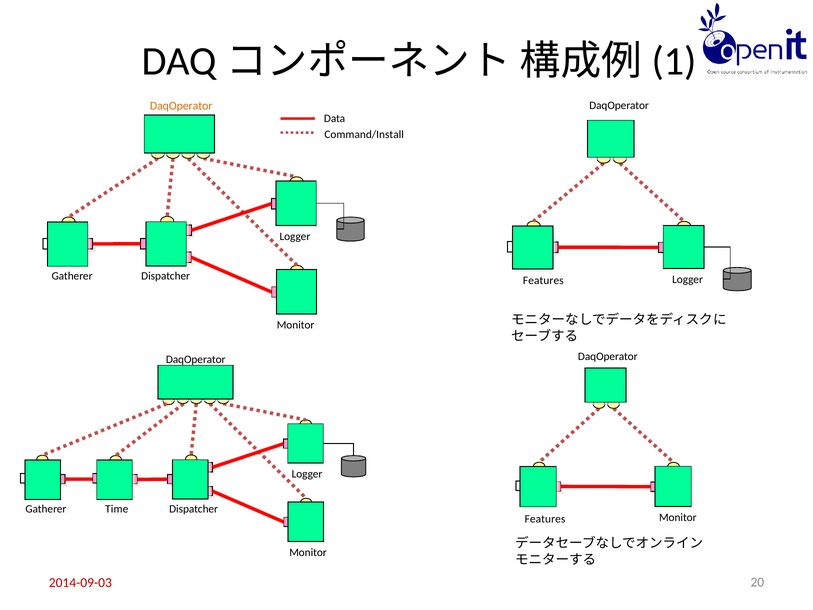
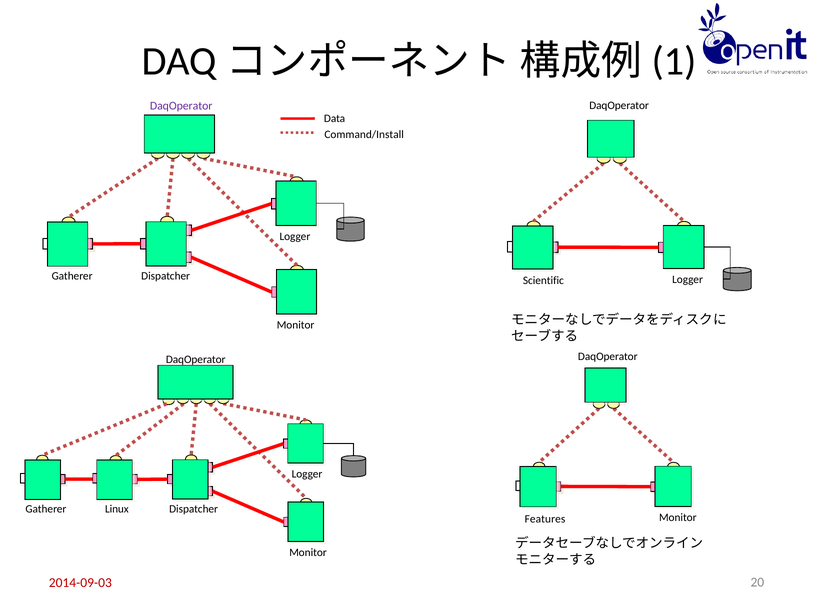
DaqOperator at (181, 106) colour: orange -> purple
Features at (543, 281): Features -> Scientific
Time: Time -> Linux
